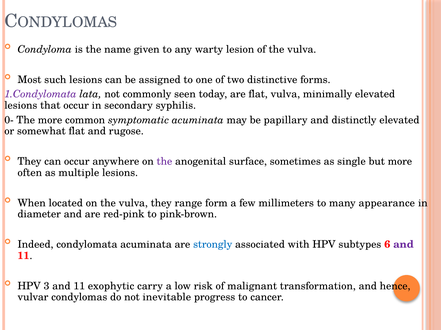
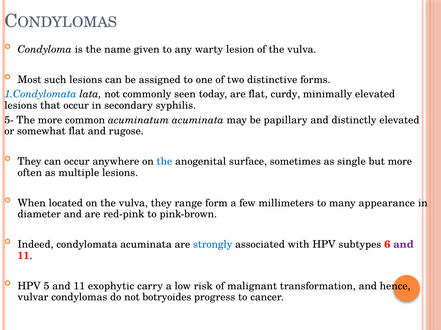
1.Condylomata colour: purple -> blue
flat vulva: vulva -> curdy
0-: 0- -> 5-
symptomatic: symptomatic -> acuminatum
the at (164, 162) colour: purple -> blue
3: 3 -> 5
inevitable: inevitable -> botryoides
